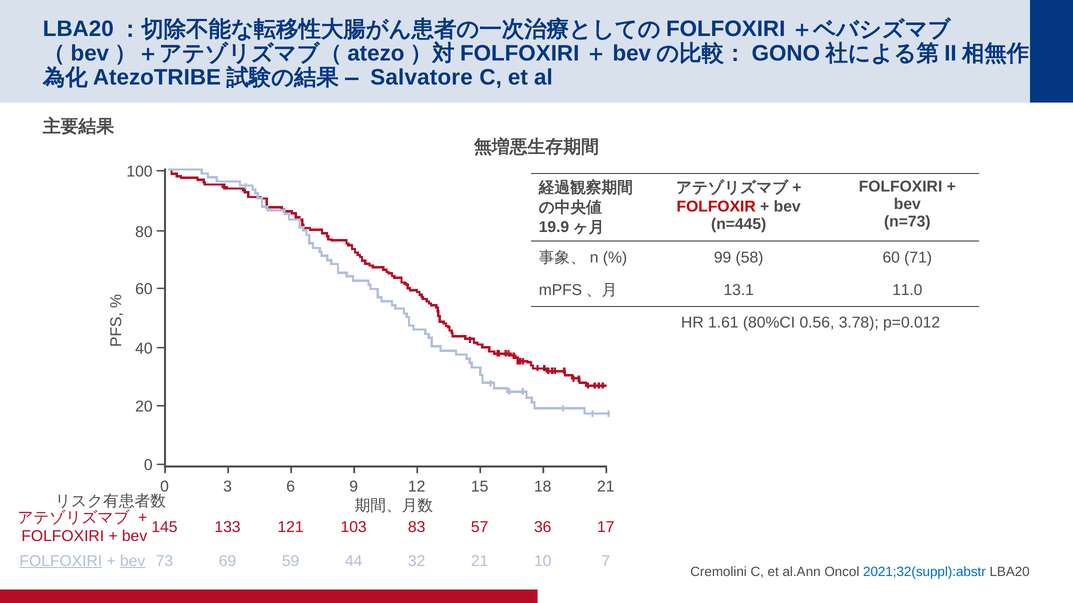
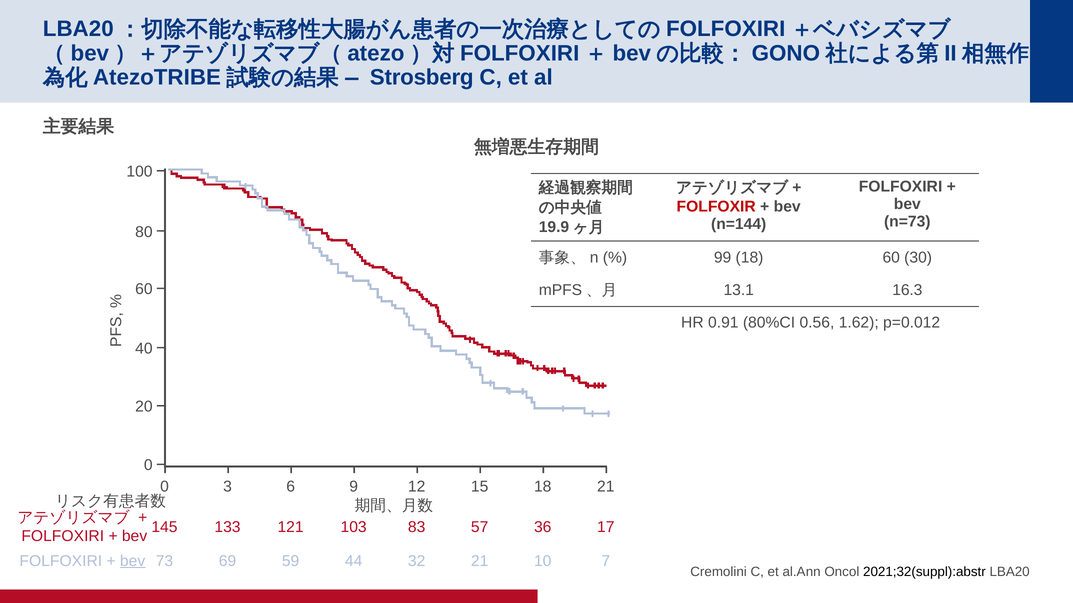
Salvatore: Salvatore -> Strosberg
n=445: n=445 -> n=144
99 58: 58 -> 18
71: 71 -> 30
11.0: 11.0 -> 16.3
1.61: 1.61 -> 0.91
3.78: 3.78 -> 1.62
FOLFOXIRI at (61, 561) underline: present -> none
2021;32(suppl):abstr colour: blue -> black
